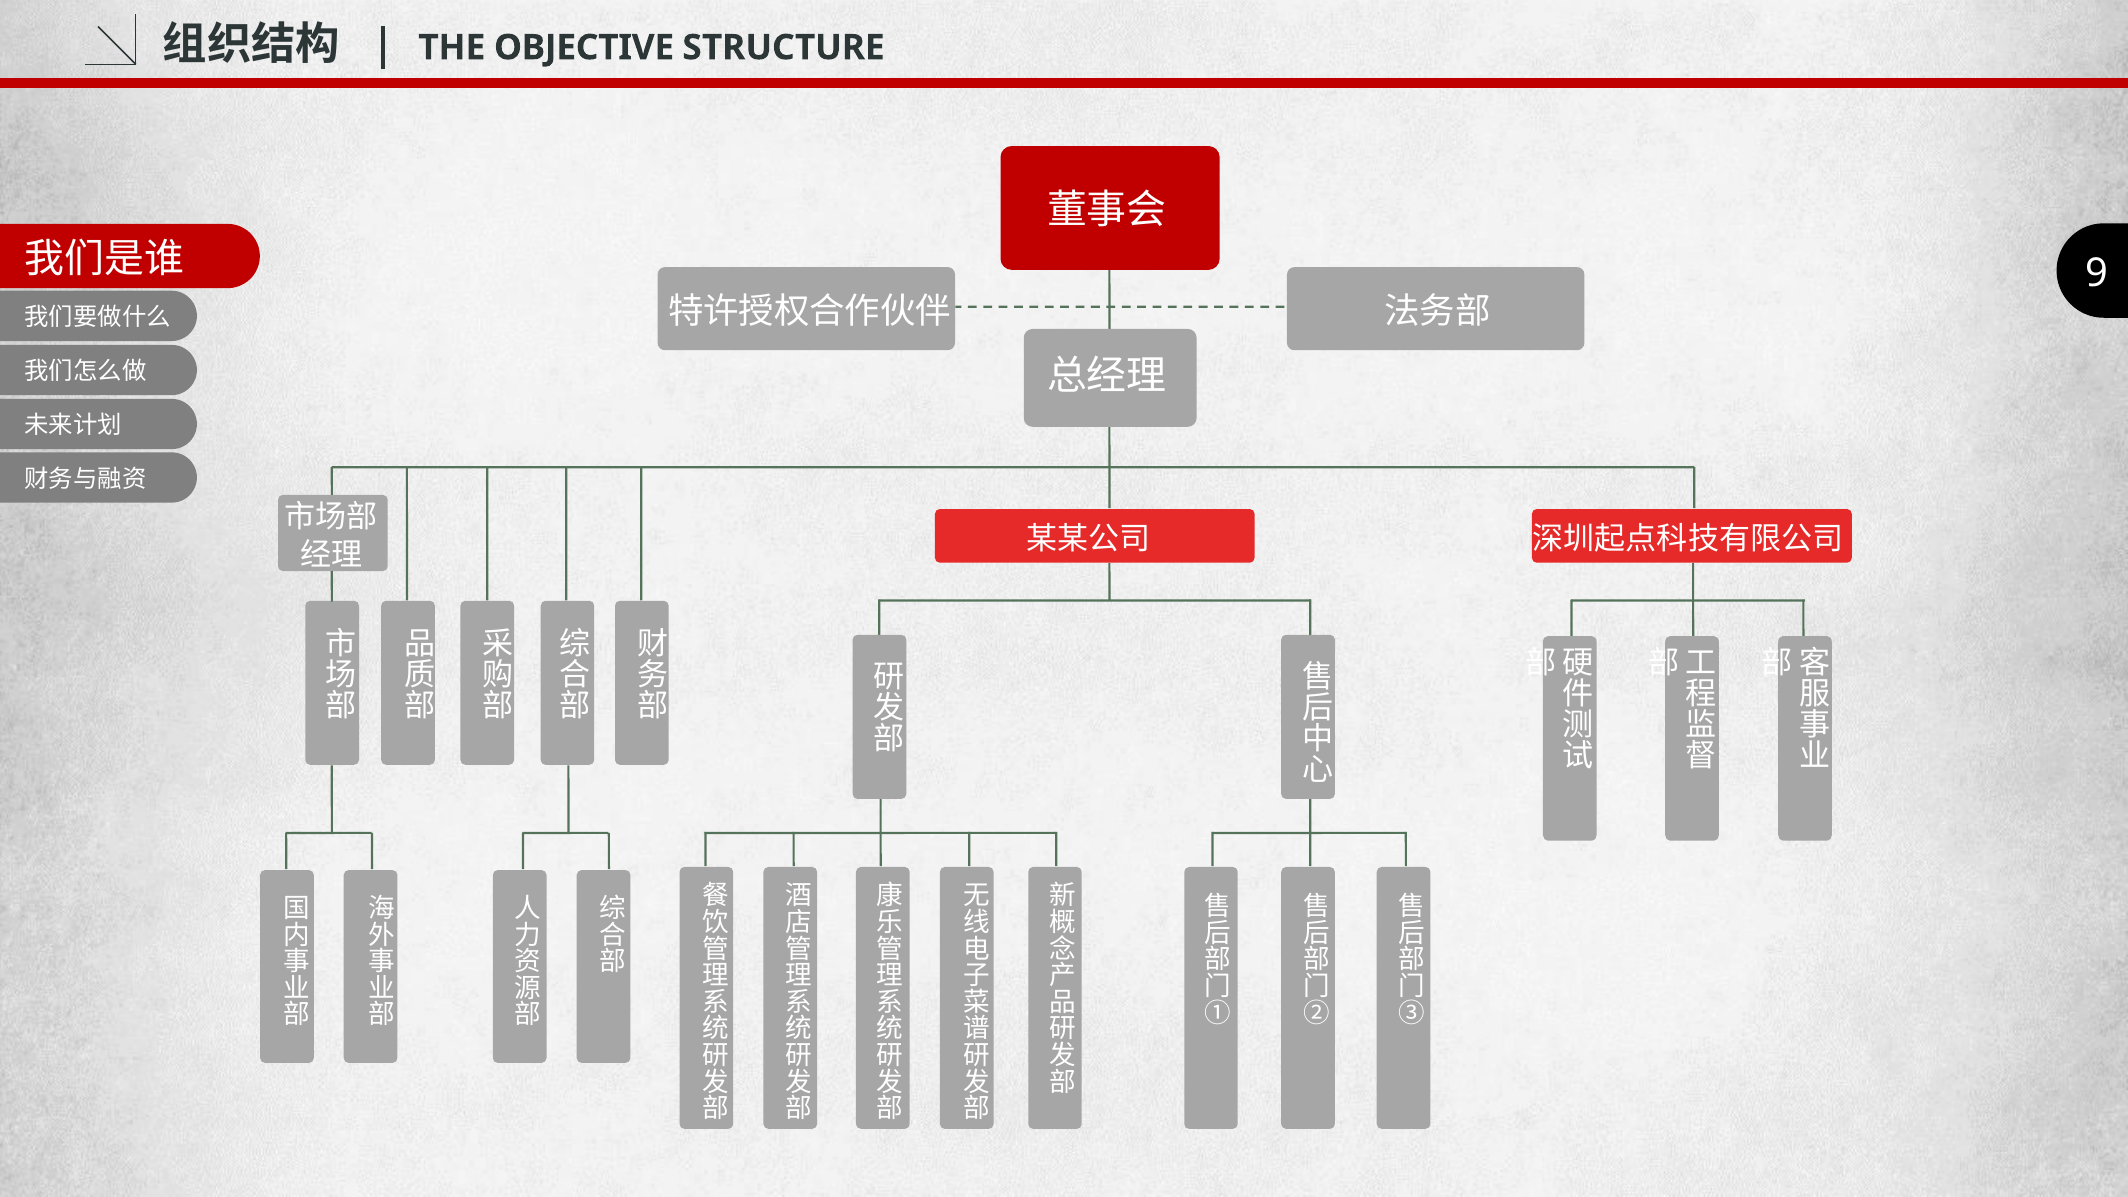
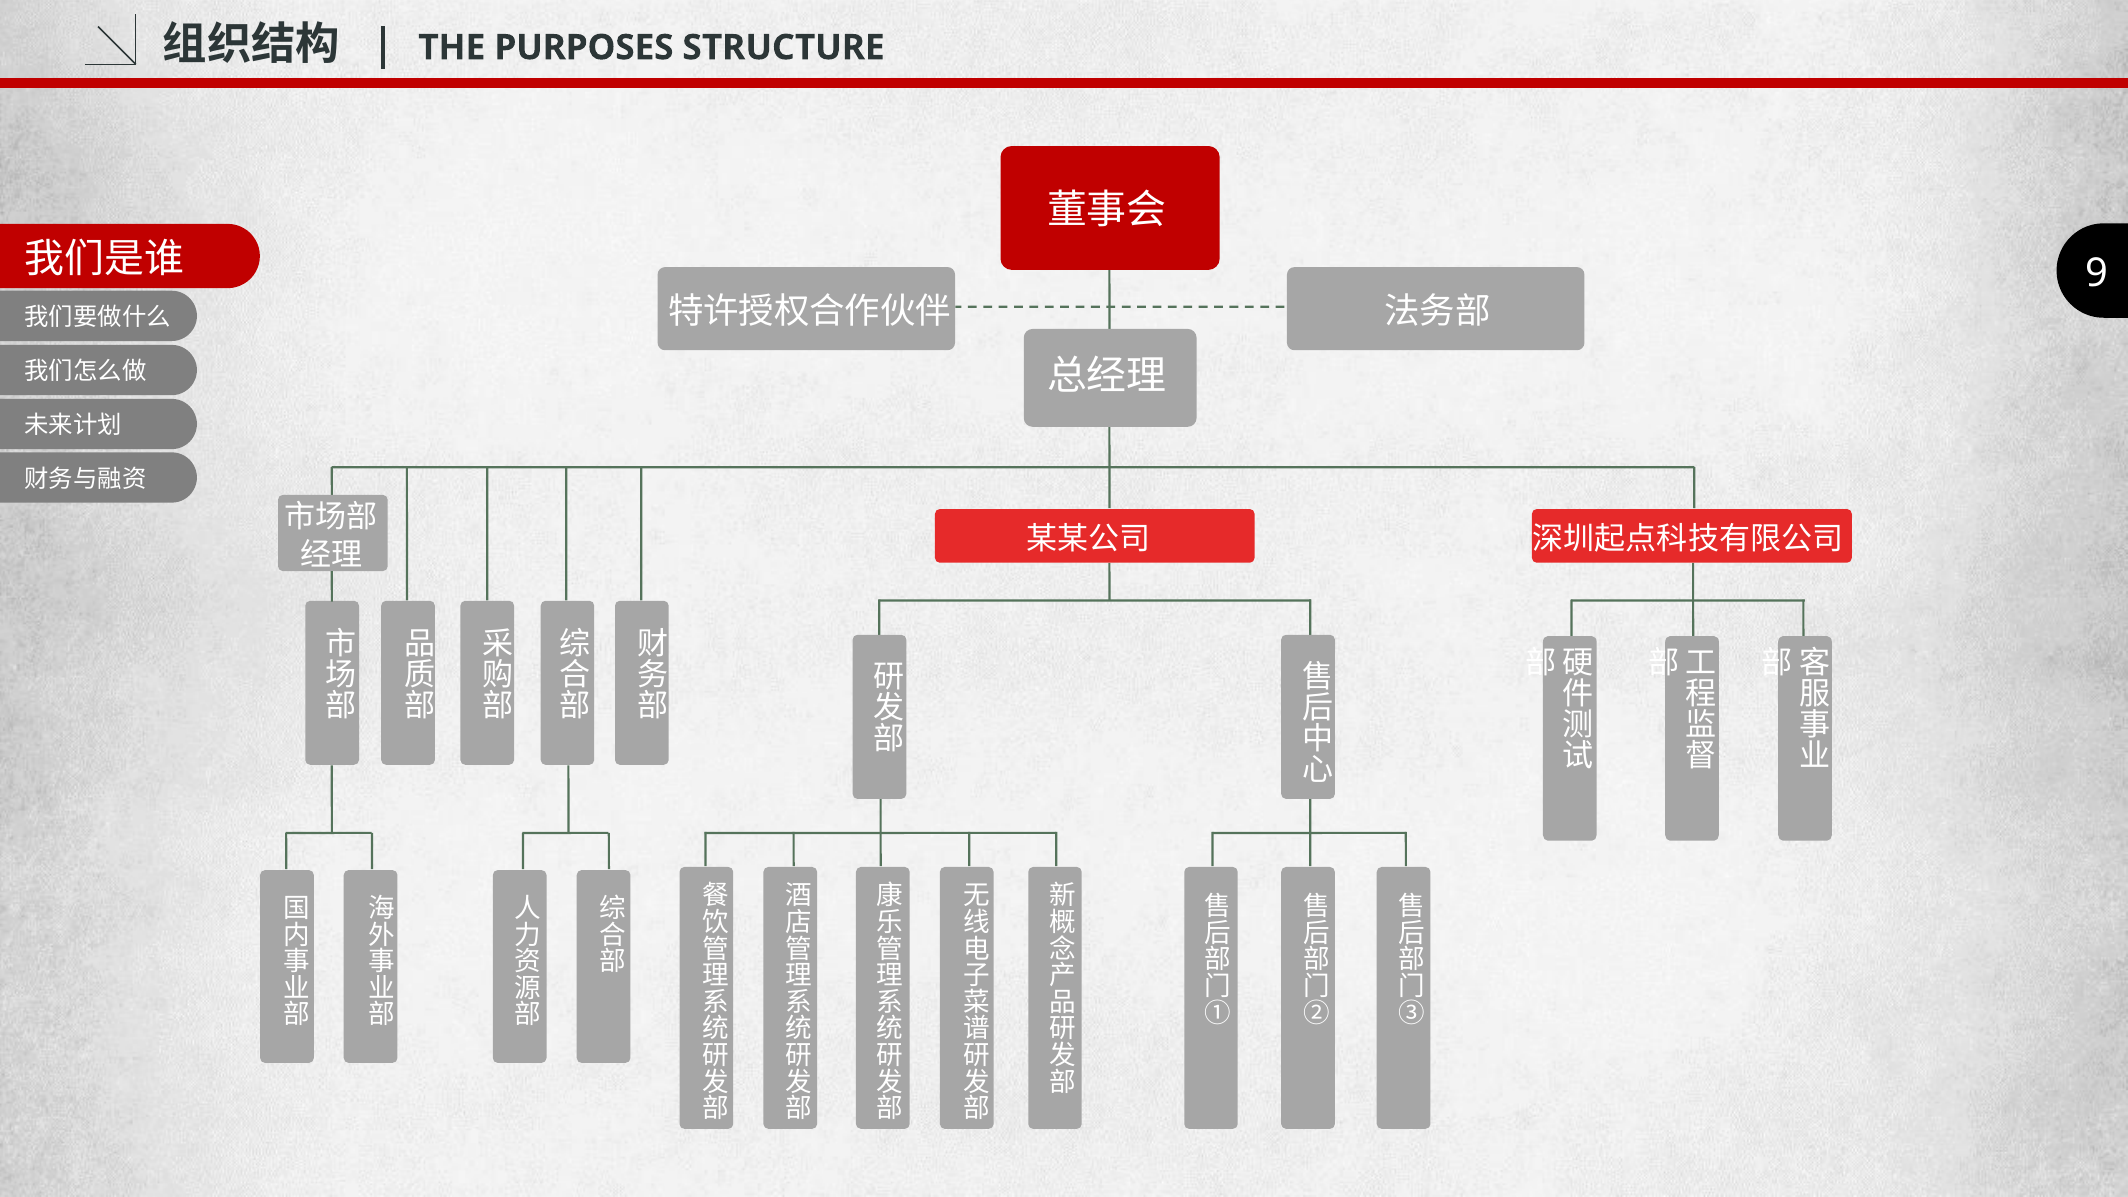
OBJECTIVE: OBJECTIVE -> PURPOSES
